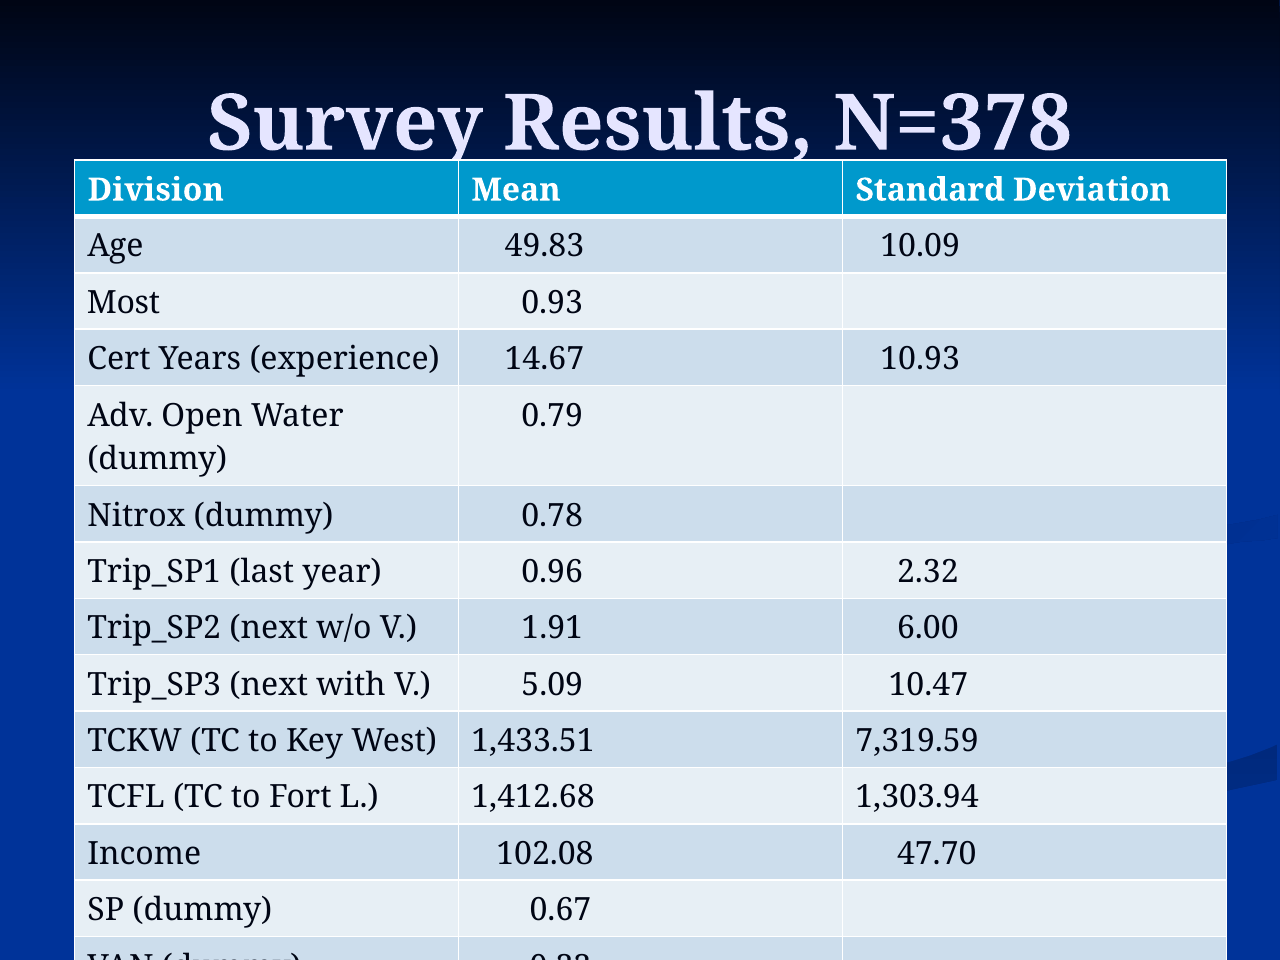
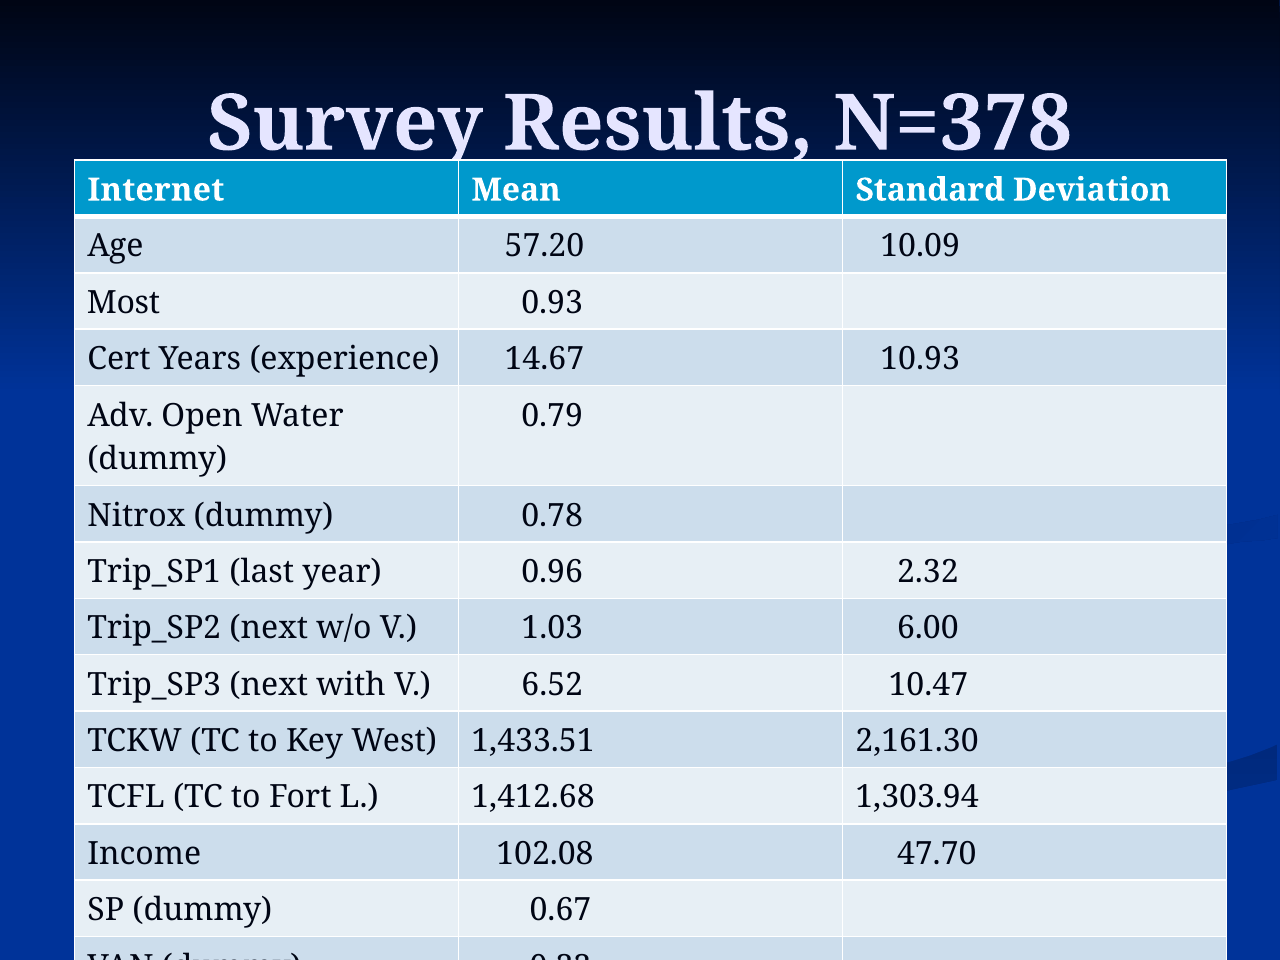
Division: Division -> Internet
49.83: 49.83 -> 57.20
1.91: 1.91 -> 1.03
5.09: 5.09 -> 6.52
7,319.59: 7,319.59 -> 2,161.30
